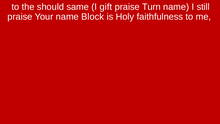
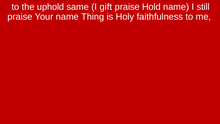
should: should -> uphold
Turn: Turn -> Hold
Block: Block -> Thing
